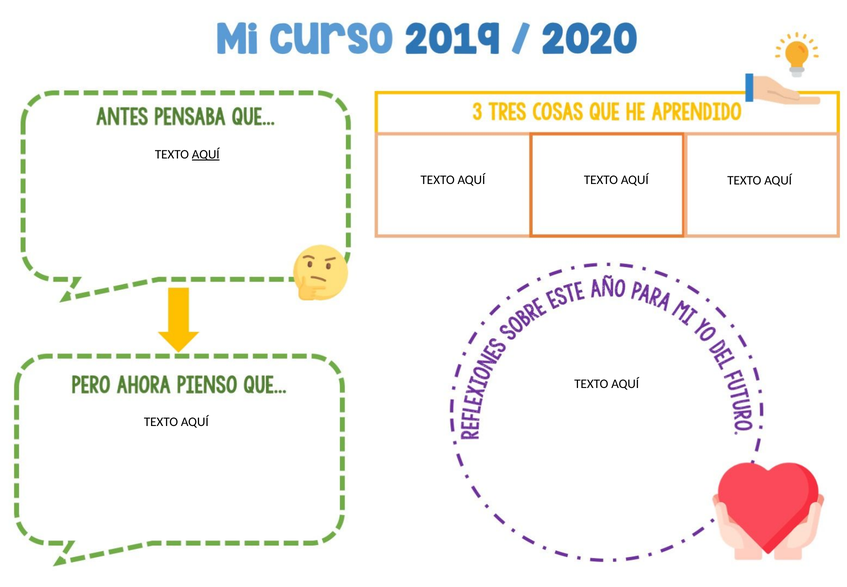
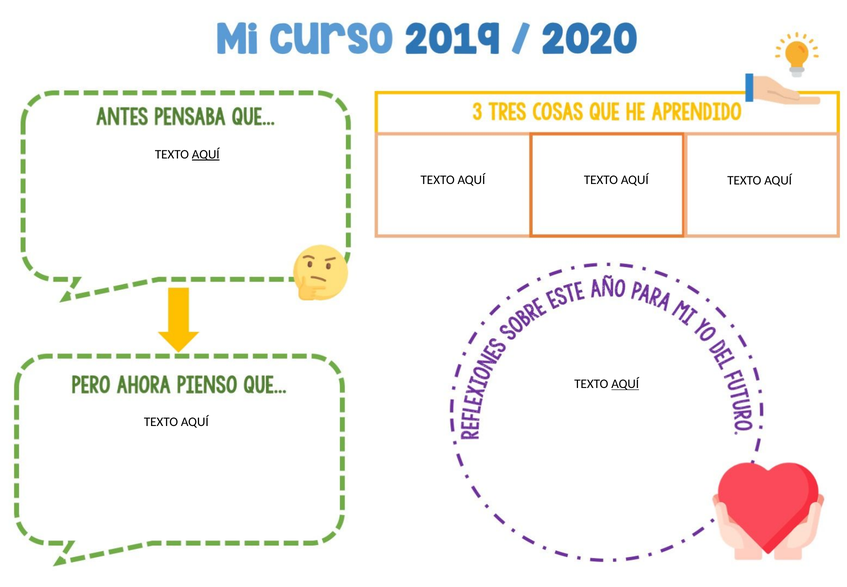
AQUÍ at (625, 384) underline: none -> present
